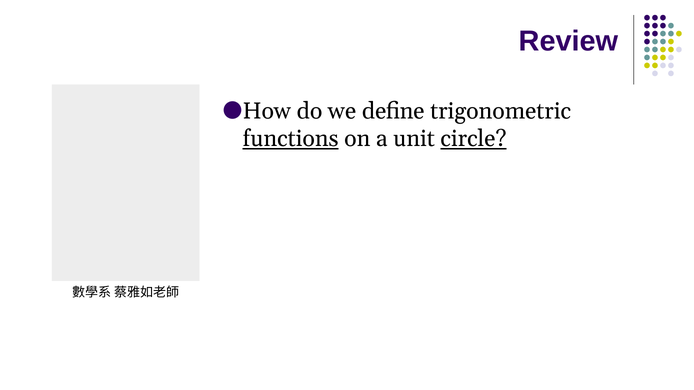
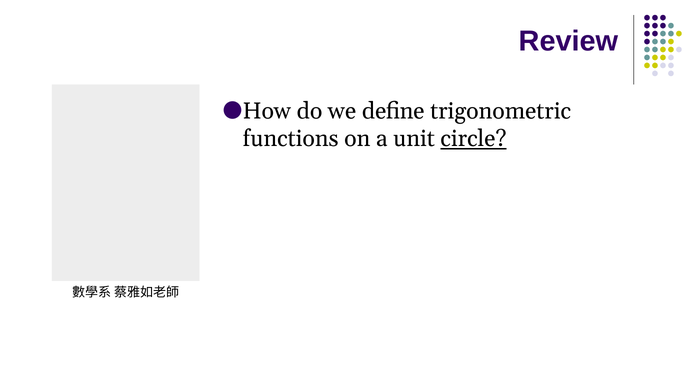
functions underline: present -> none
